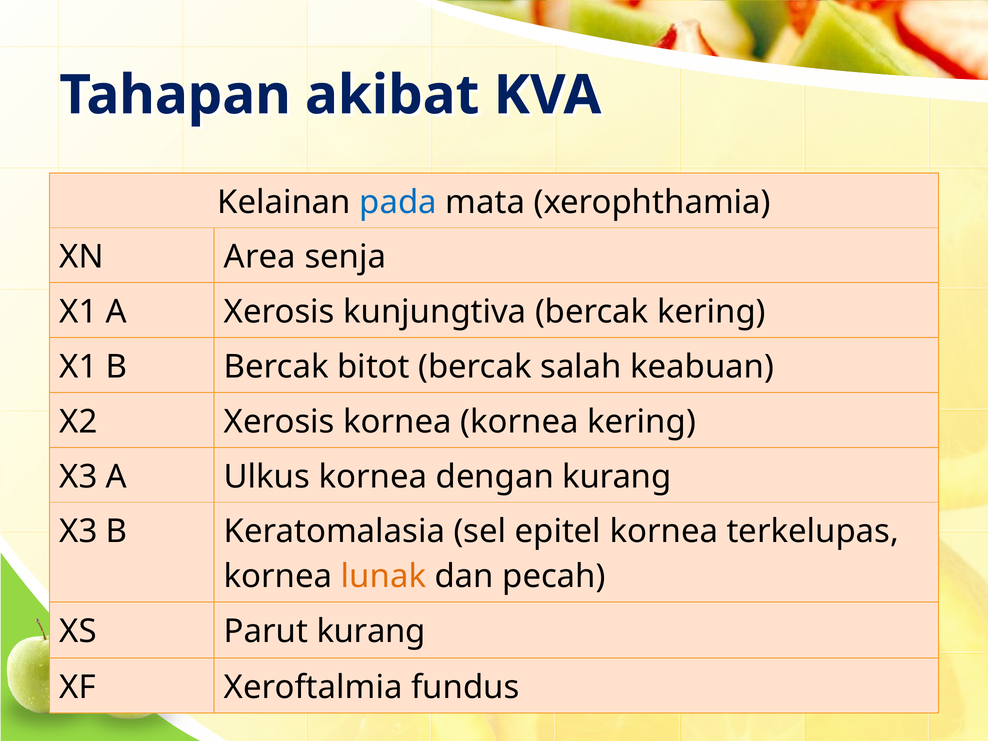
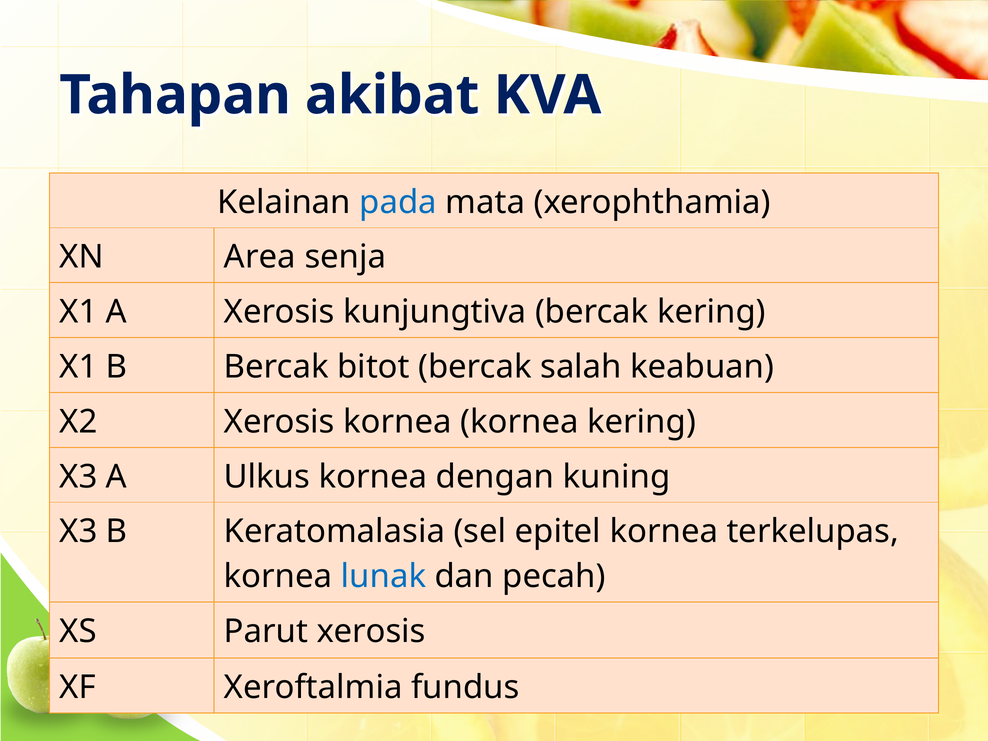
dengan kurang: kurang -> kuning
lunak colour: orange -> blue
Parut kurang: kurang -> xerosis
